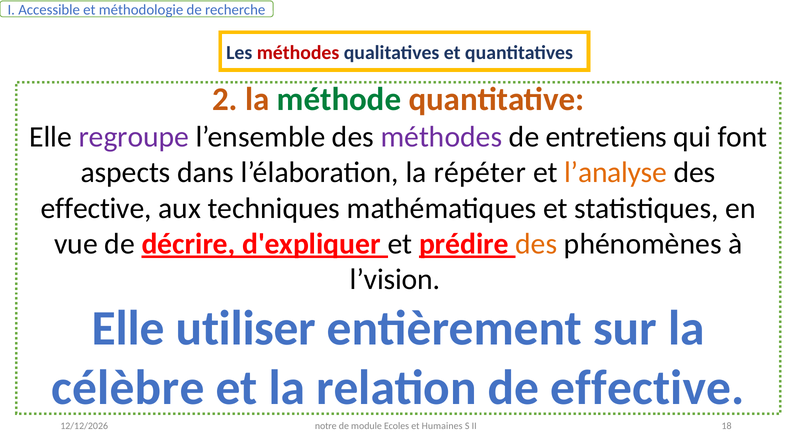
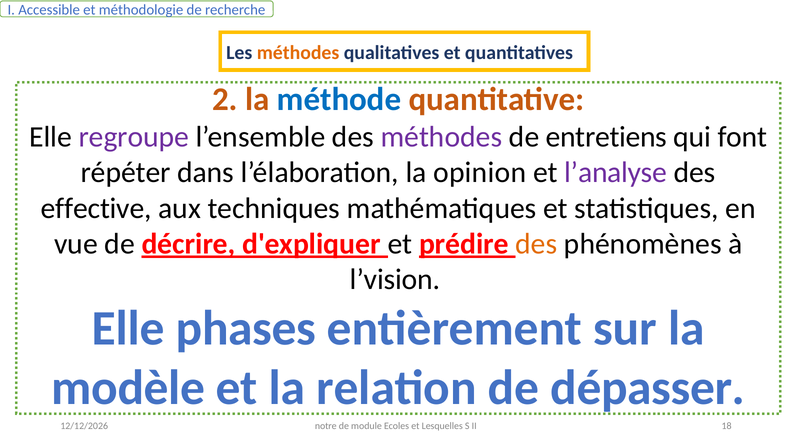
méthodes at (298, 52) colour: red -> orange
méthode colour: green -> blue
aspects: aspects -> répéter
répéter: répéter -> opinion
l’analyse colour: orange -> purple
utiliser: utiliser -> phases
célèbre: célèbre -> modèle
de effective: effective -> dépasser
Humaines: Humaines -> Lesquelles
